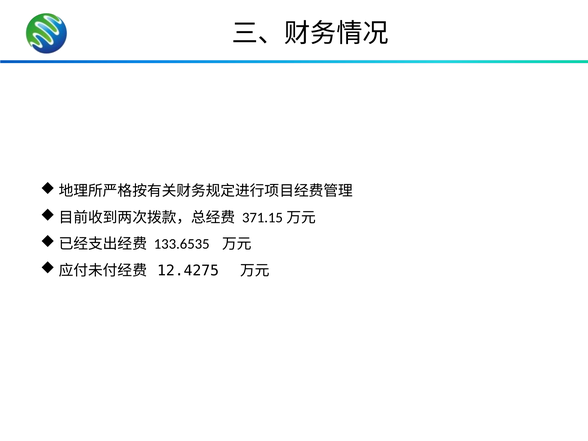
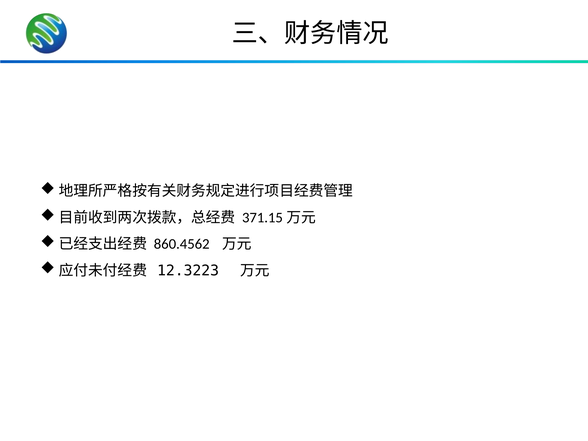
133.6535: 133.6535 -> 860.4562
12.4275: 12.4275 -> 12.3223
